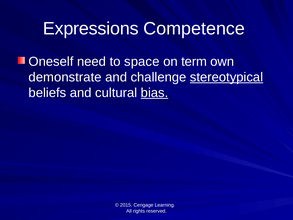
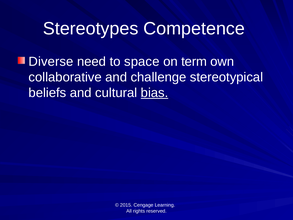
Expressions: Expressions -> Stereotypes
Oneself: Oneself -> Diverse
demonstrate: demonstrate -> collaborative
stereotypical underline: present -> none
